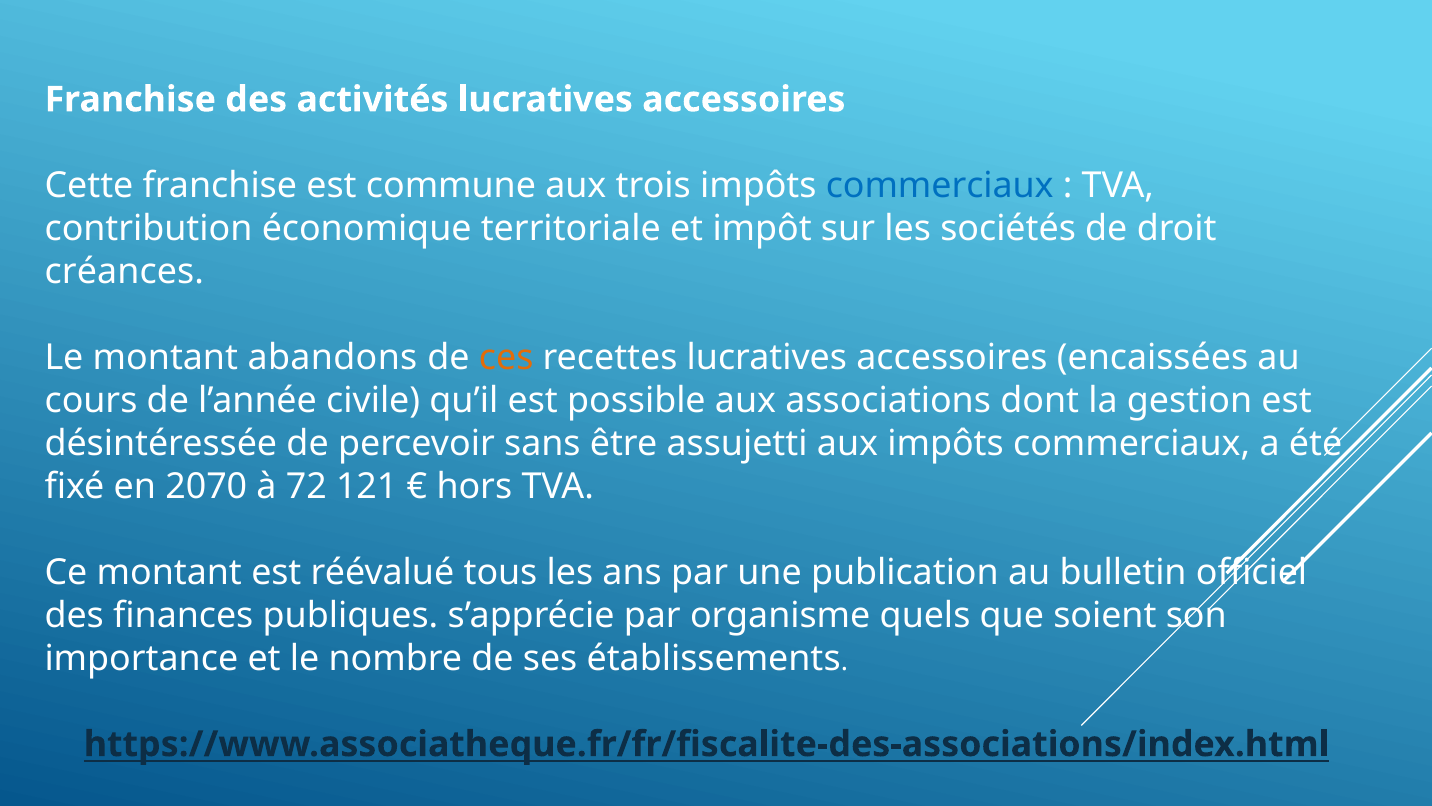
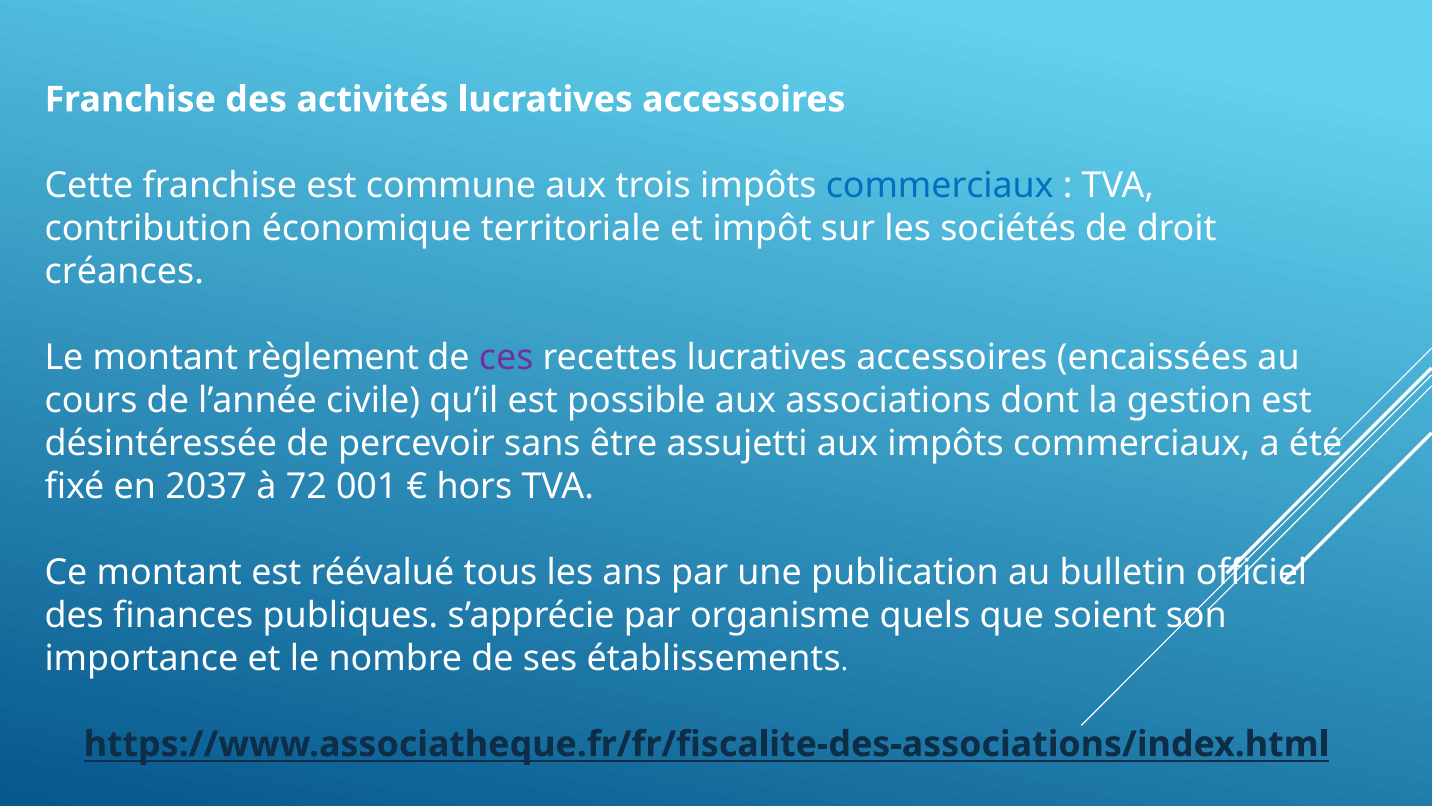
abandons: abandons -> règlement
ces colour: orange -> purple
2070: 2070 -> 2037
121: 121 -> 001
